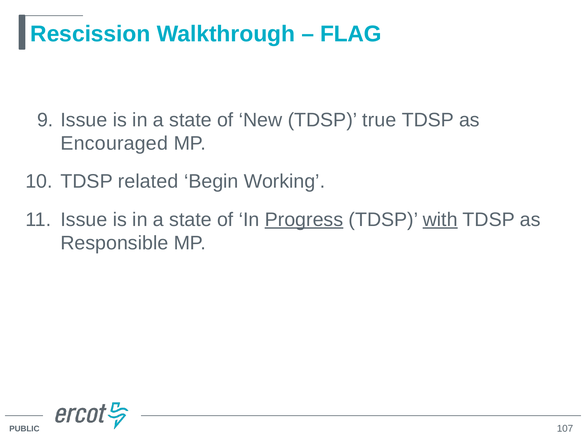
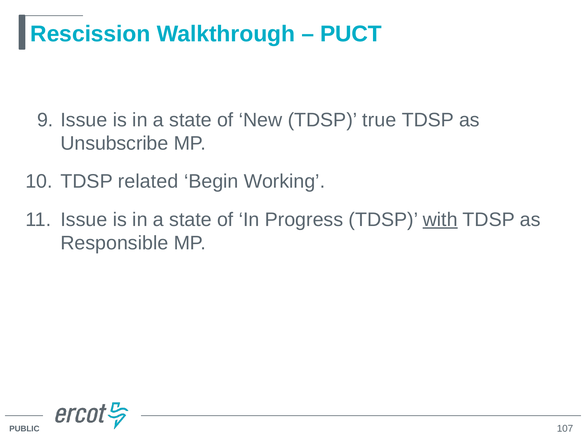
FLAG: FLAG -> PUCT
Encouraged: Encouraged -> Unsubscribe
Progress underline: present -> none
